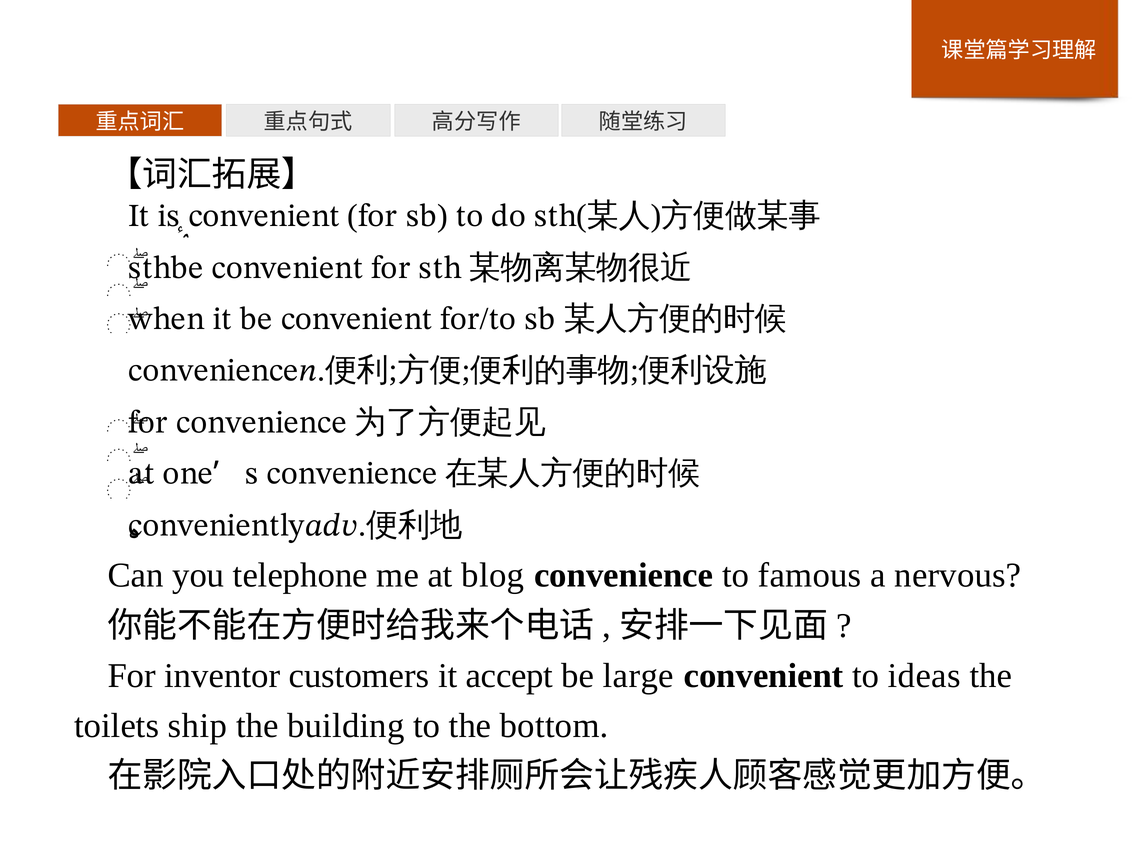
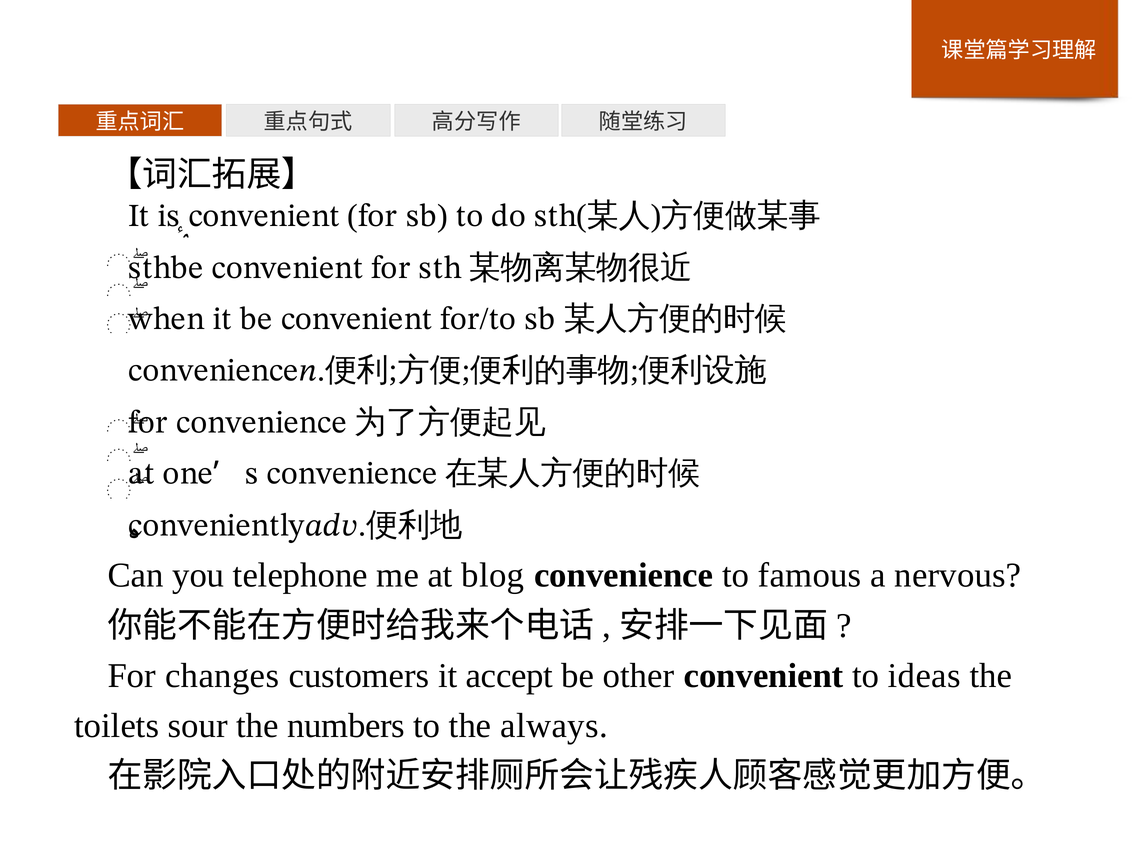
inventor: inventor -> changes
large: large -> other
ship: ship -> sour
building: building -> numbers
bottom: bottom -> always
